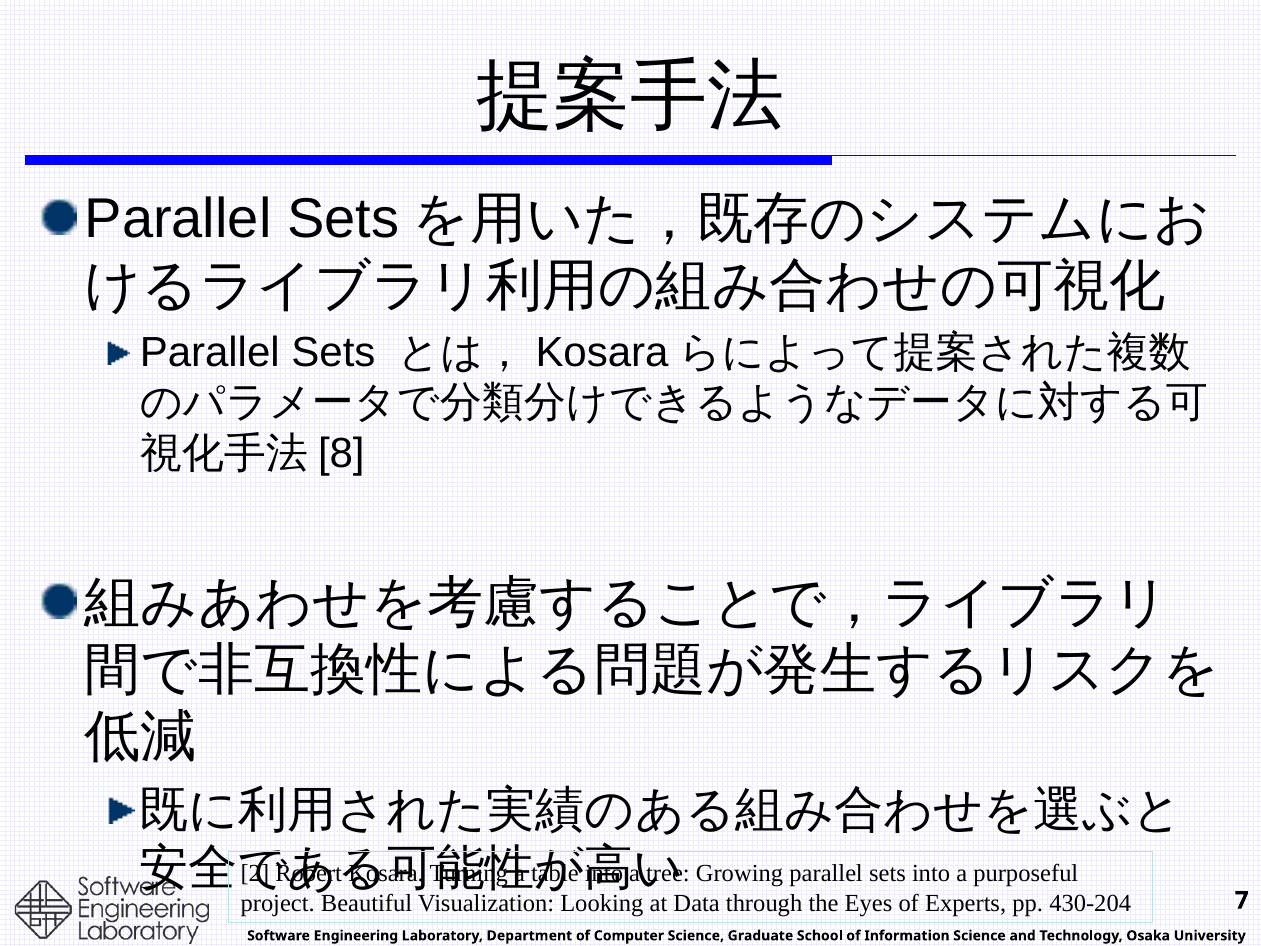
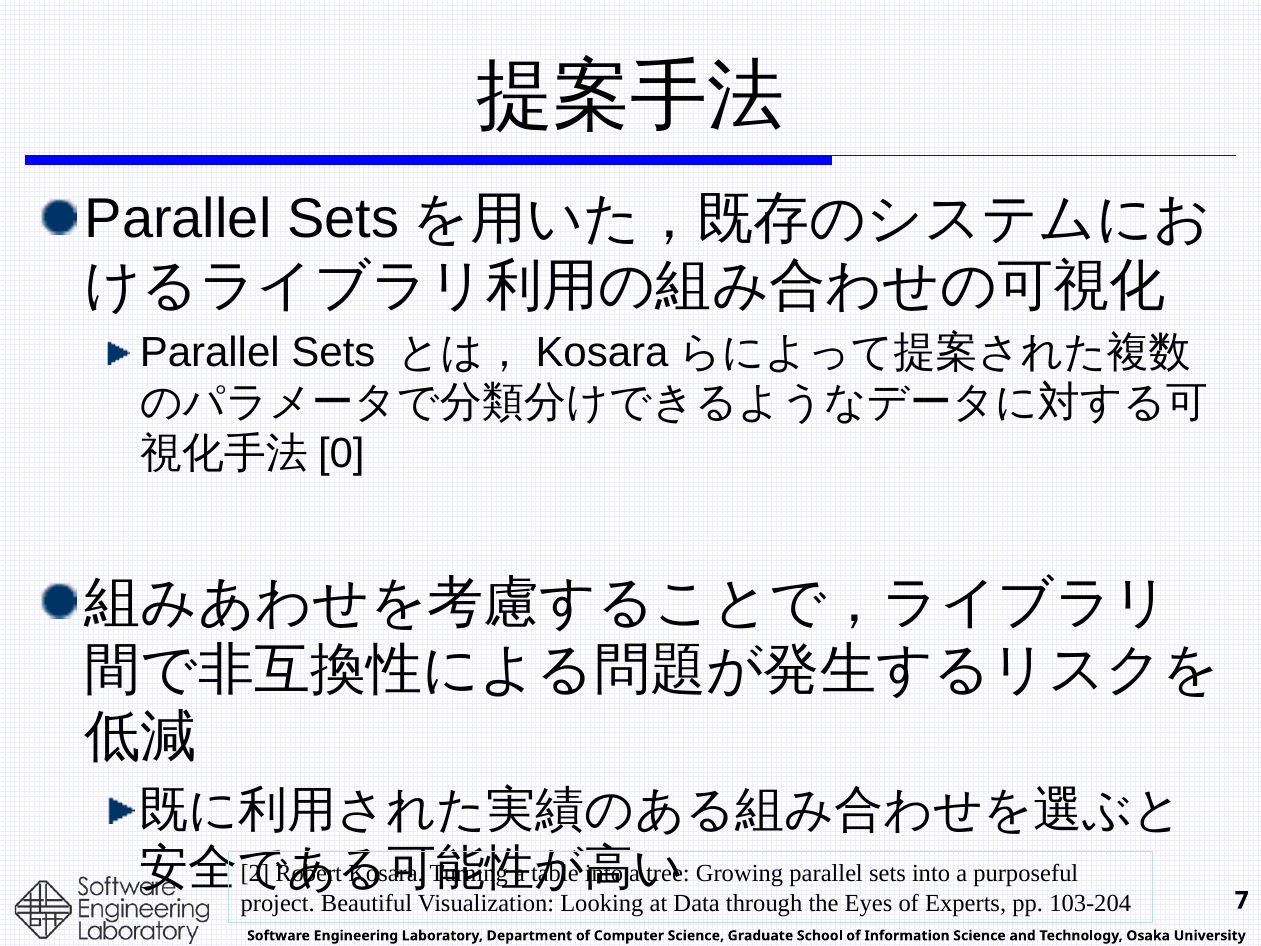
8: 8 -> 0
430-204: 430-204 -> 103-204
